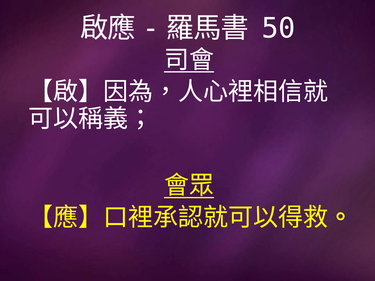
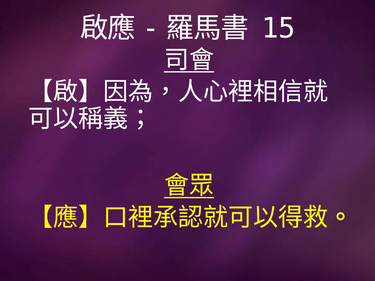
50: 50 -> 15
